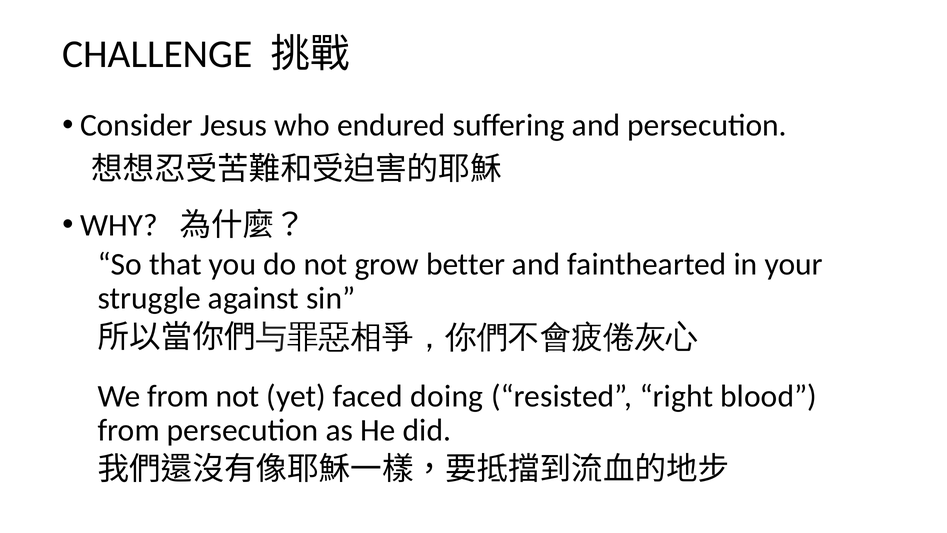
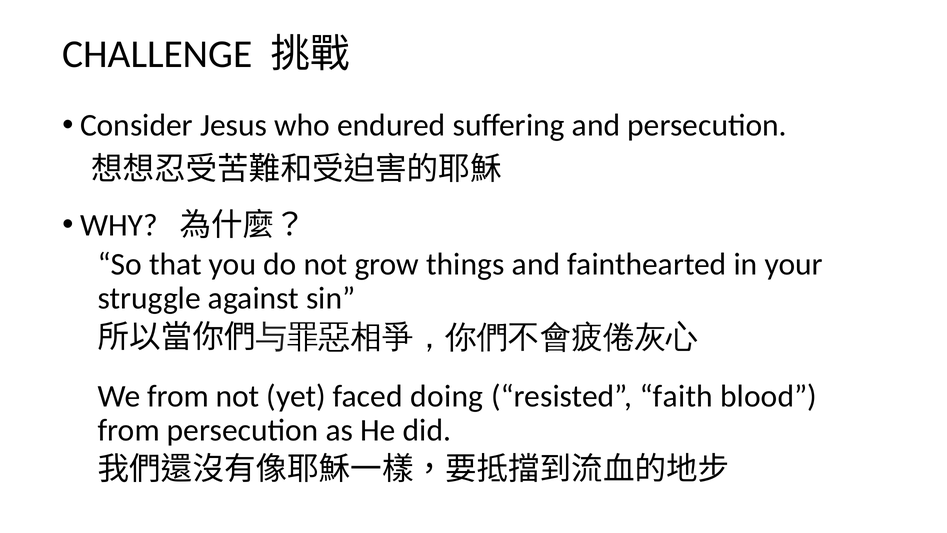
better: better -> things
right: right -> faith
